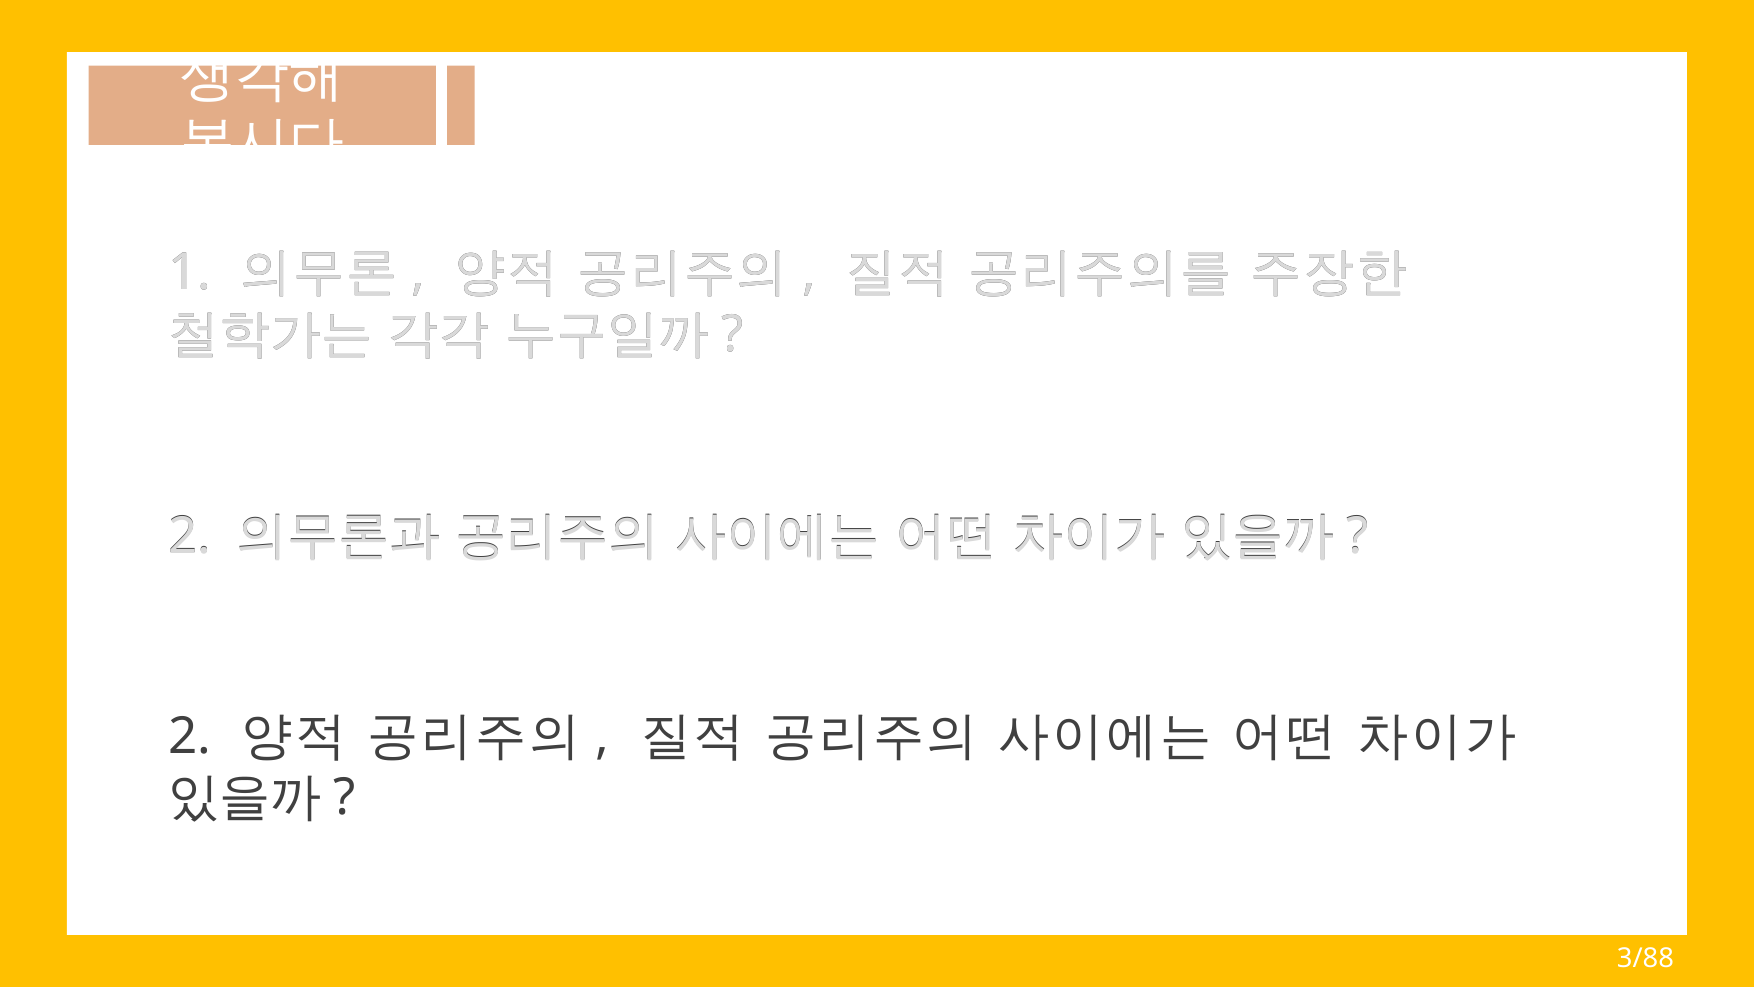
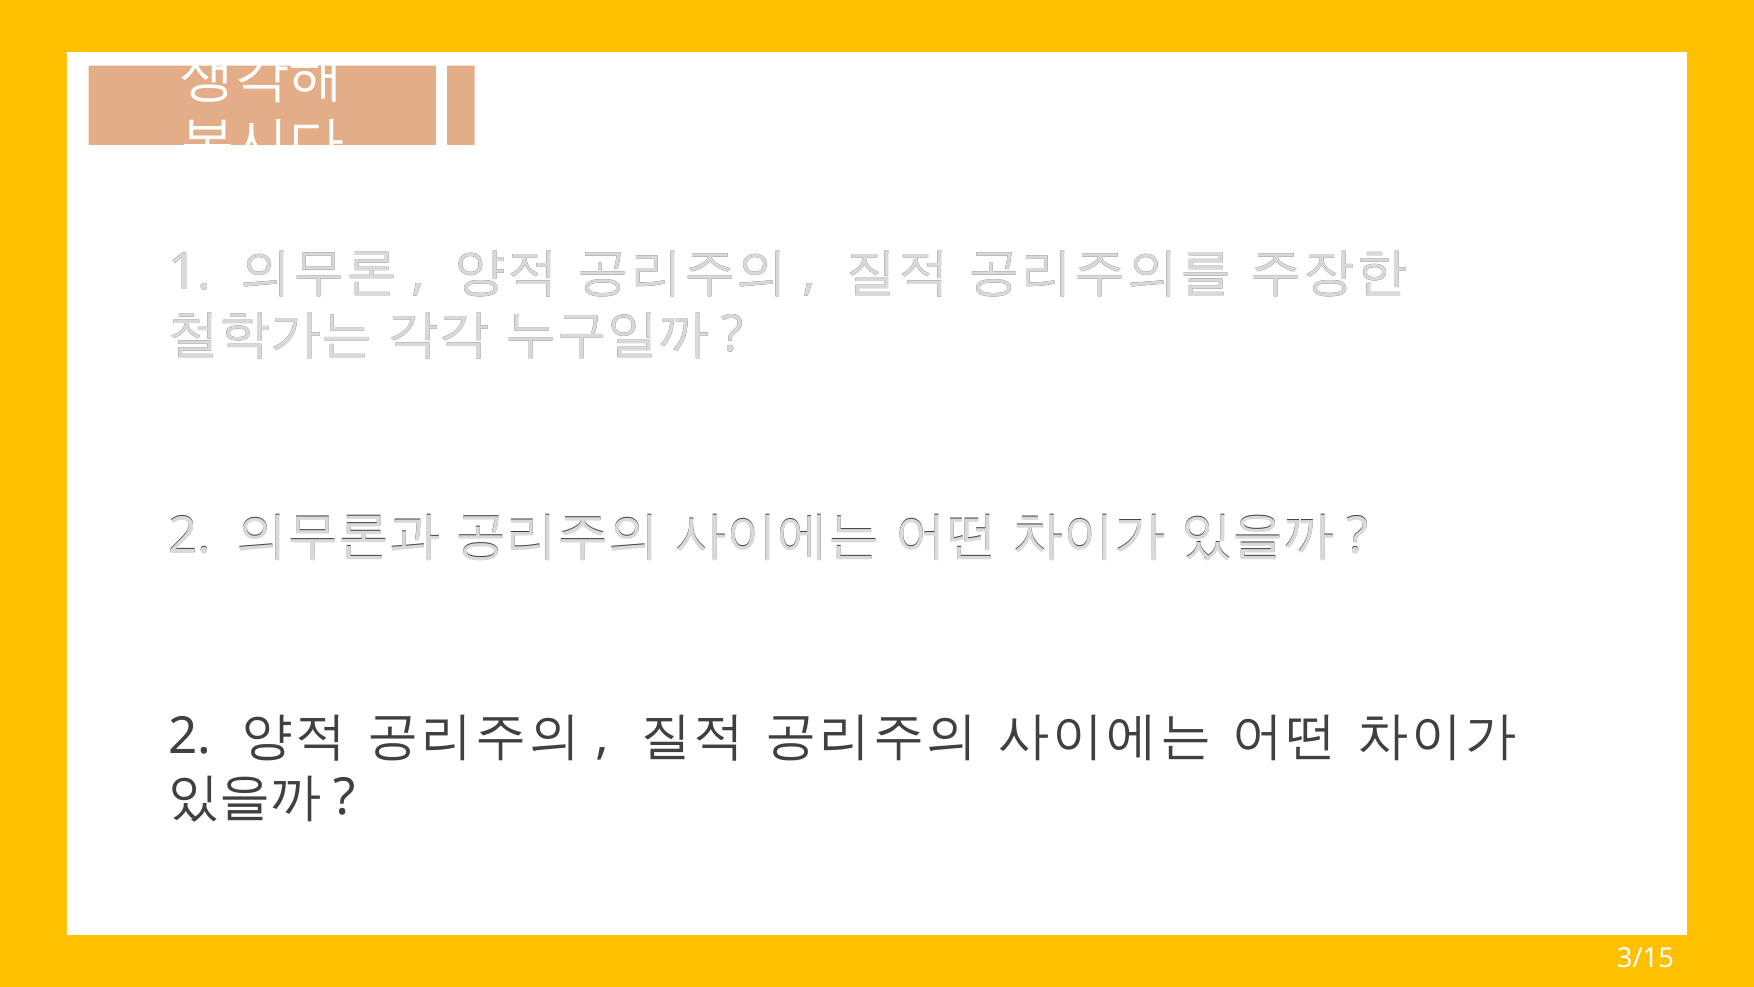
3/88: 3/88 -> 3/15
